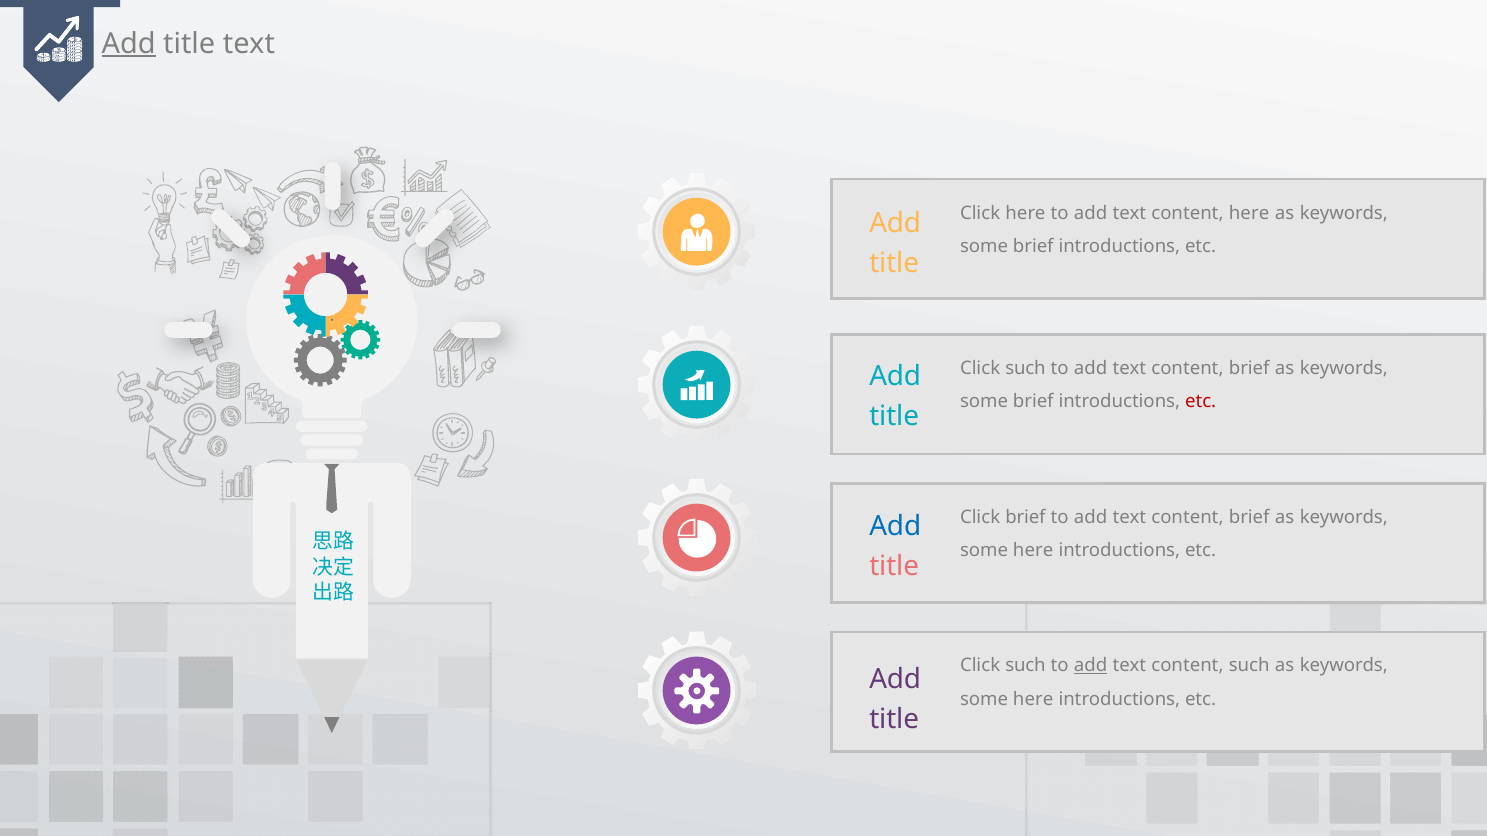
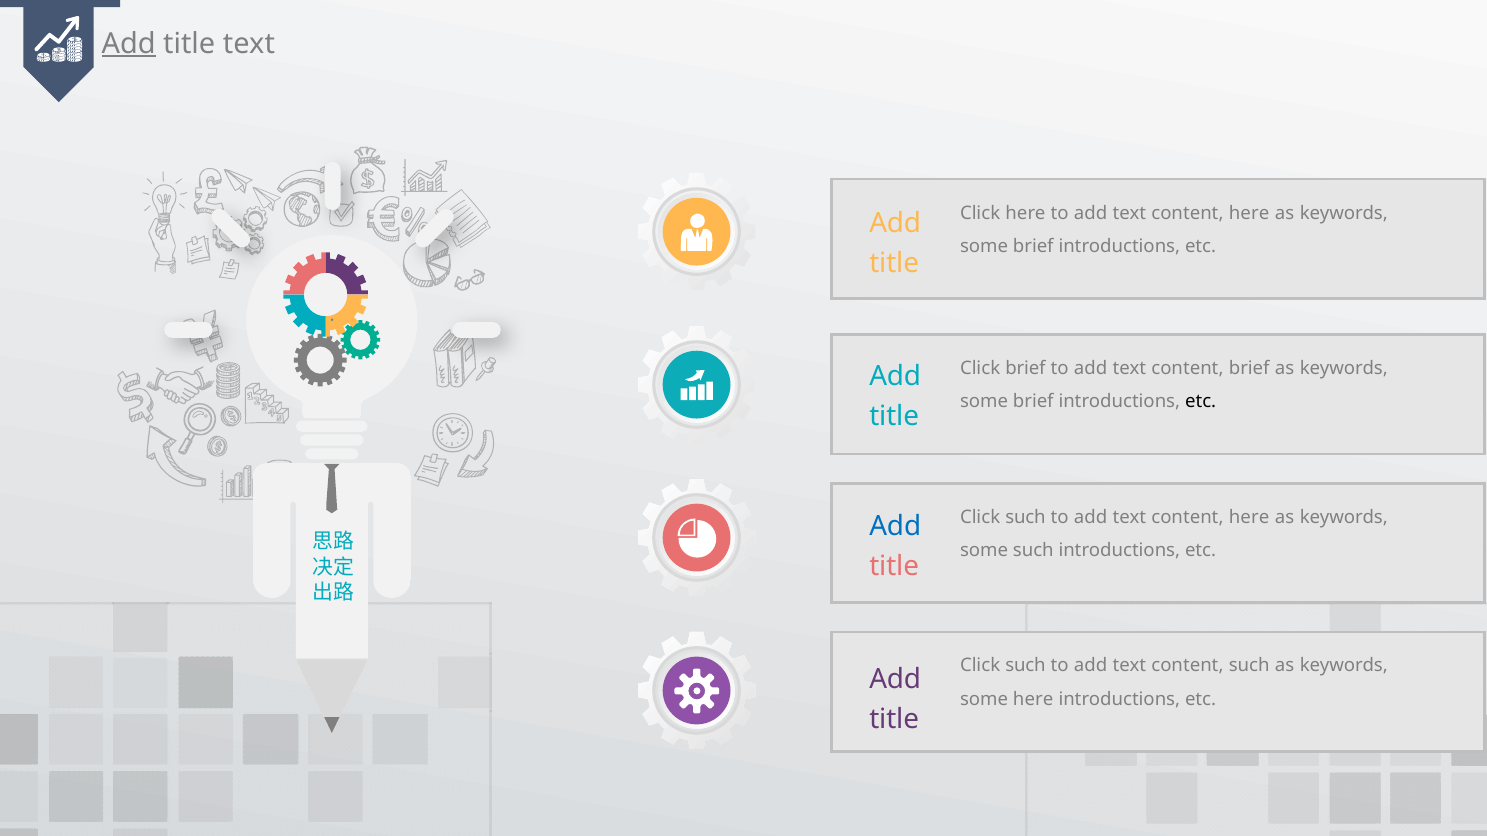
such at (1025, 368): such -> brief
etc at (1201, 402) colour: red -> black
brief at (1025, 517): brief -> such
brief at (1249, 517): brief -> here
here at (1033, 551): here -> such
add at (1091, 666) underline: present -> none
